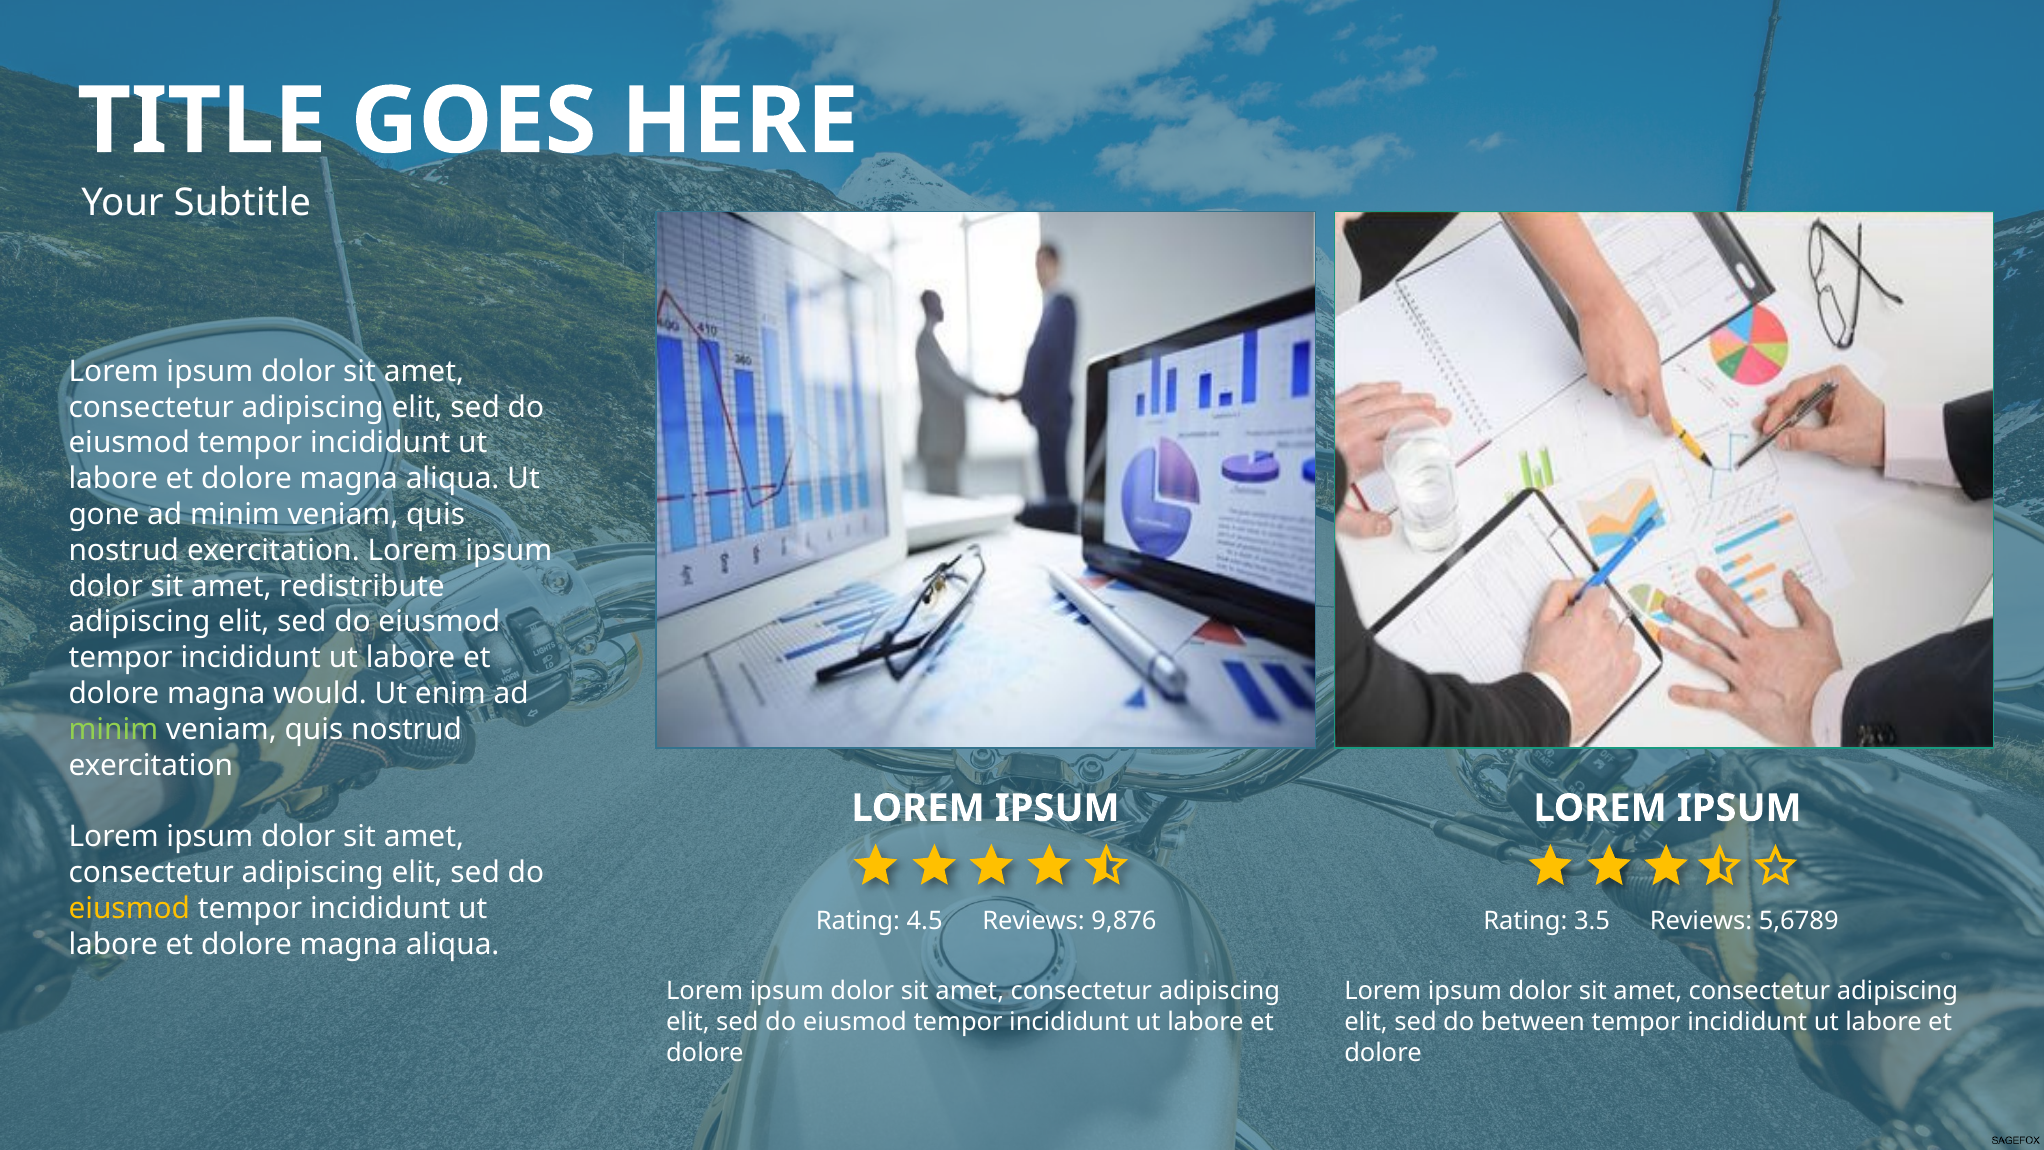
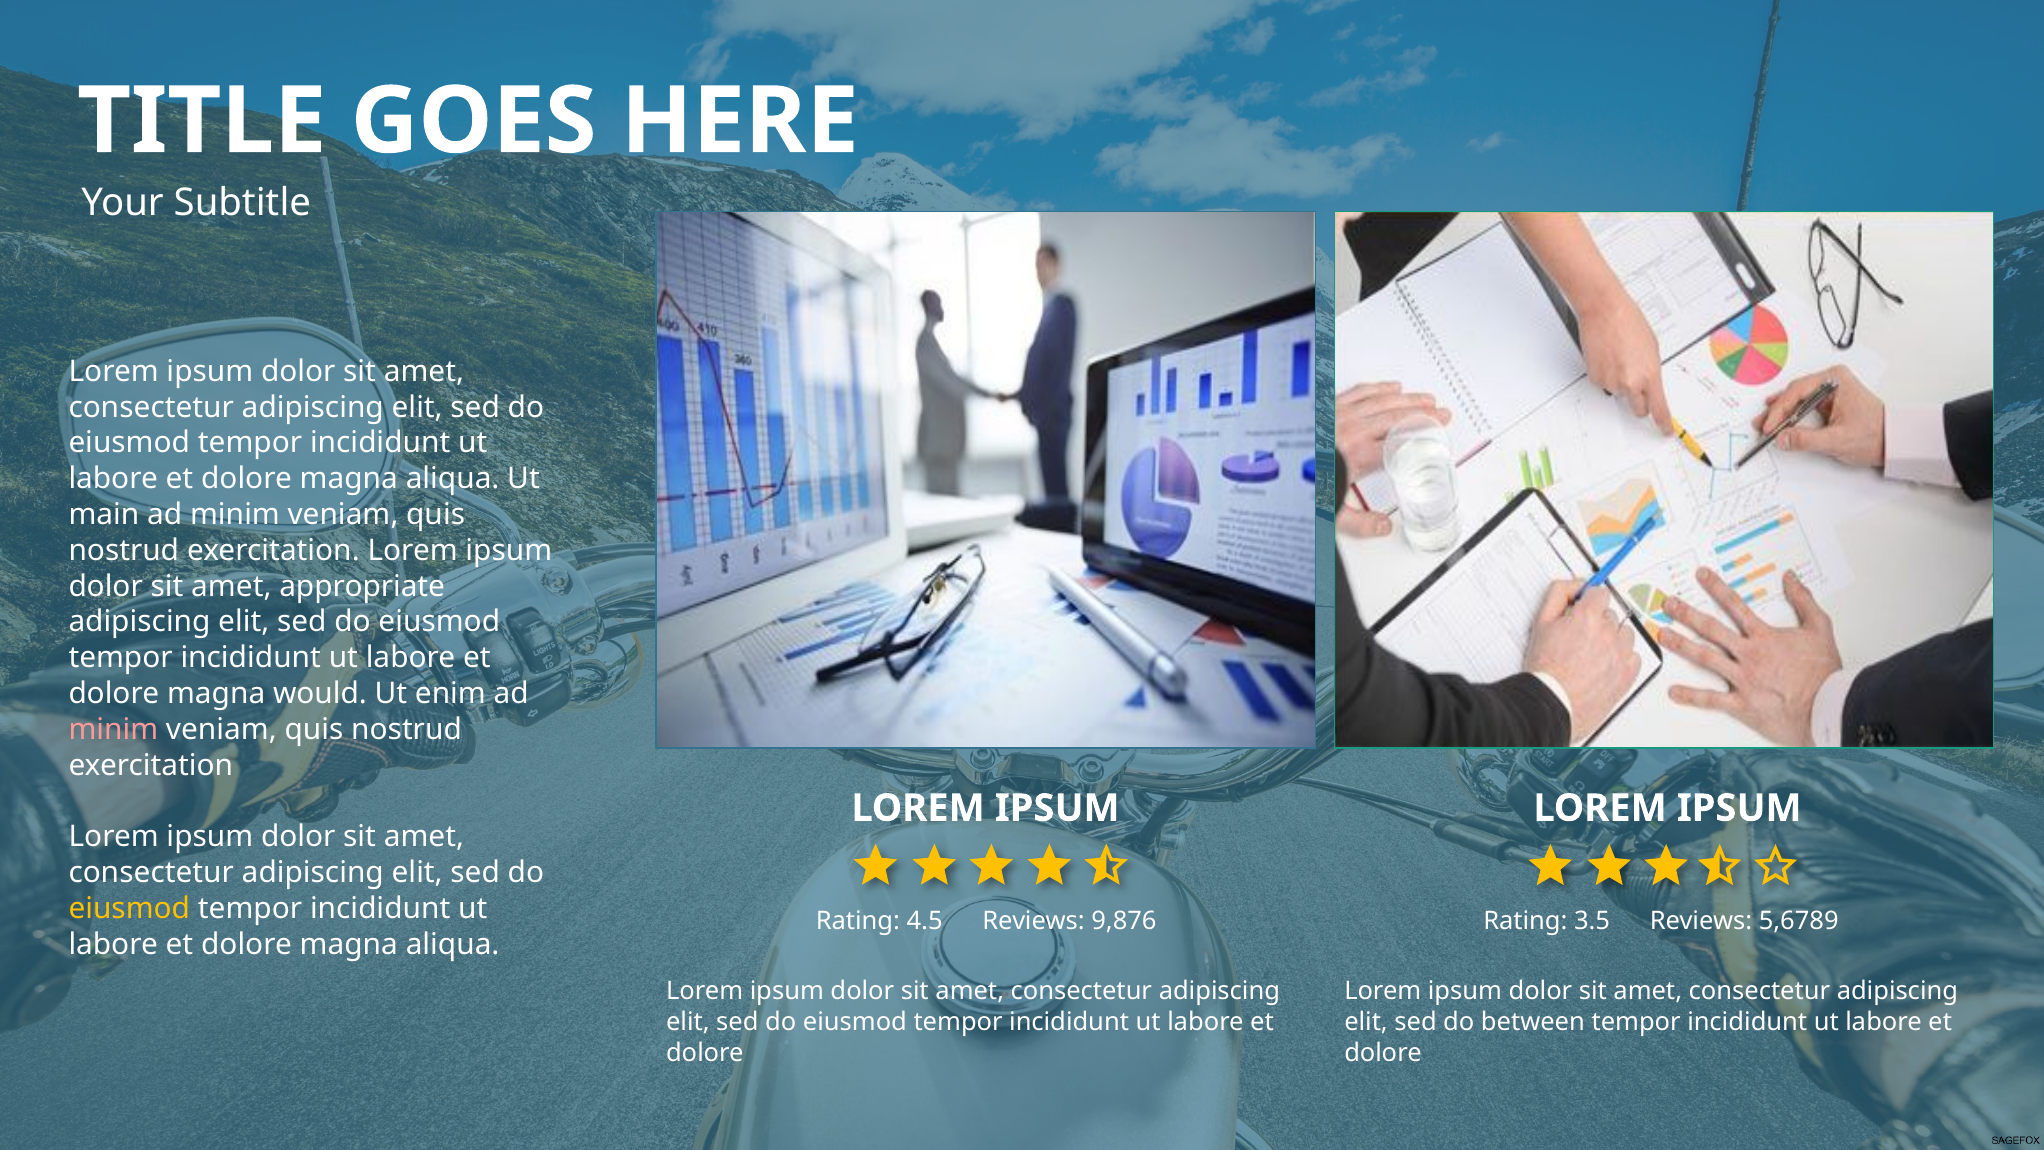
gone: gone -> main
redistribute: redistribute -> appropriate
minim at (113, 729) colour: light green -> pink
